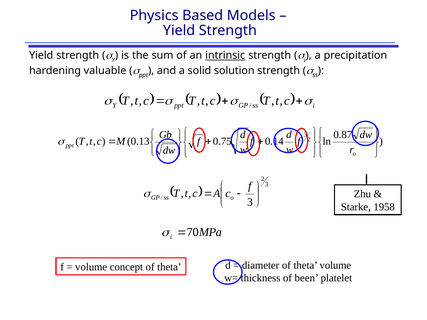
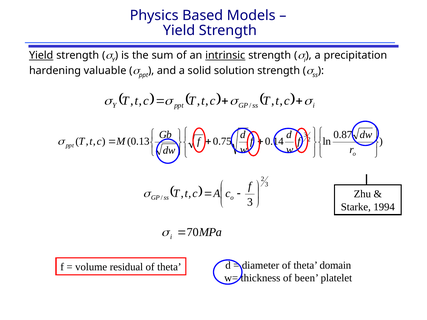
Yield at (41, 56) underline: none -> present
1958: 1958 -> 1994
concept: concept -> residual
theta volume: volume -> domain
